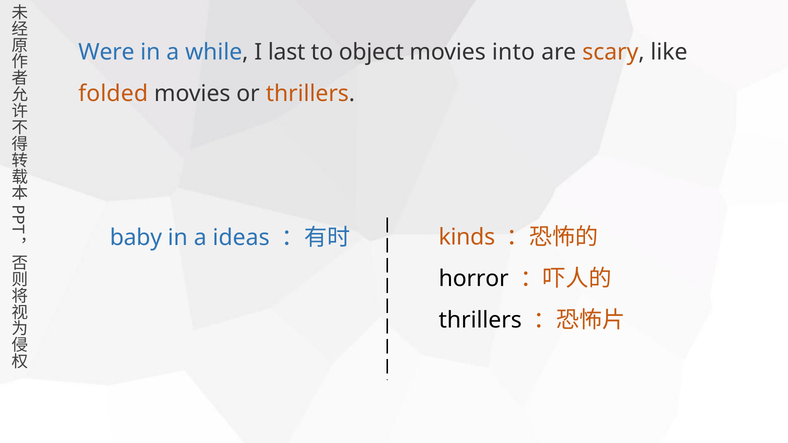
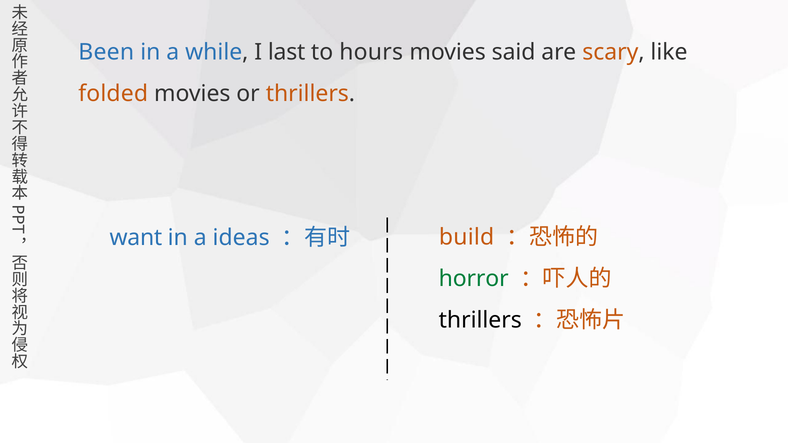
Were: Were -> Been
object: object -> hours
into: into -> said
kinds: kinds -> build
baby: baby -> want
horror colour: black -> green
